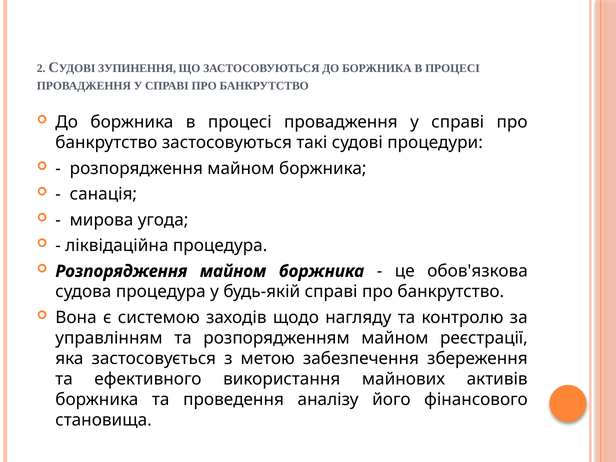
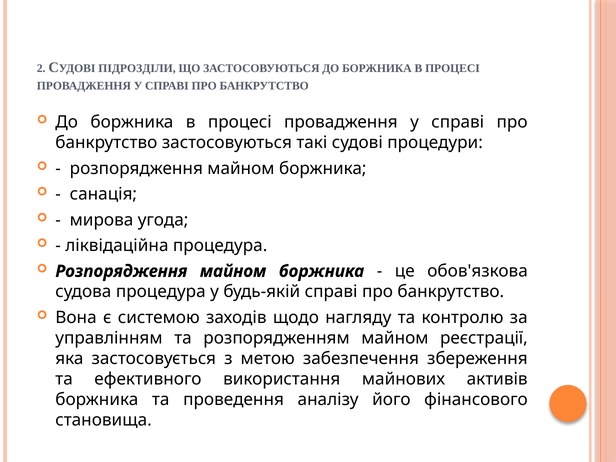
ЗУПИНЕННЯ: ЗУПИНЕННЯ -> ПІДРОЗДІЛИ
